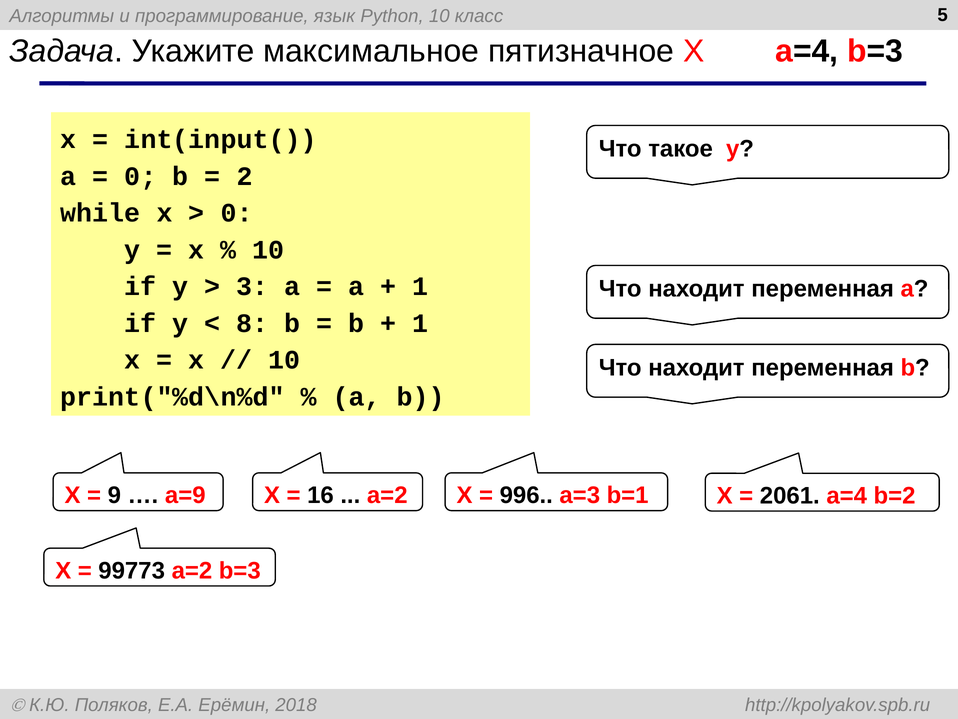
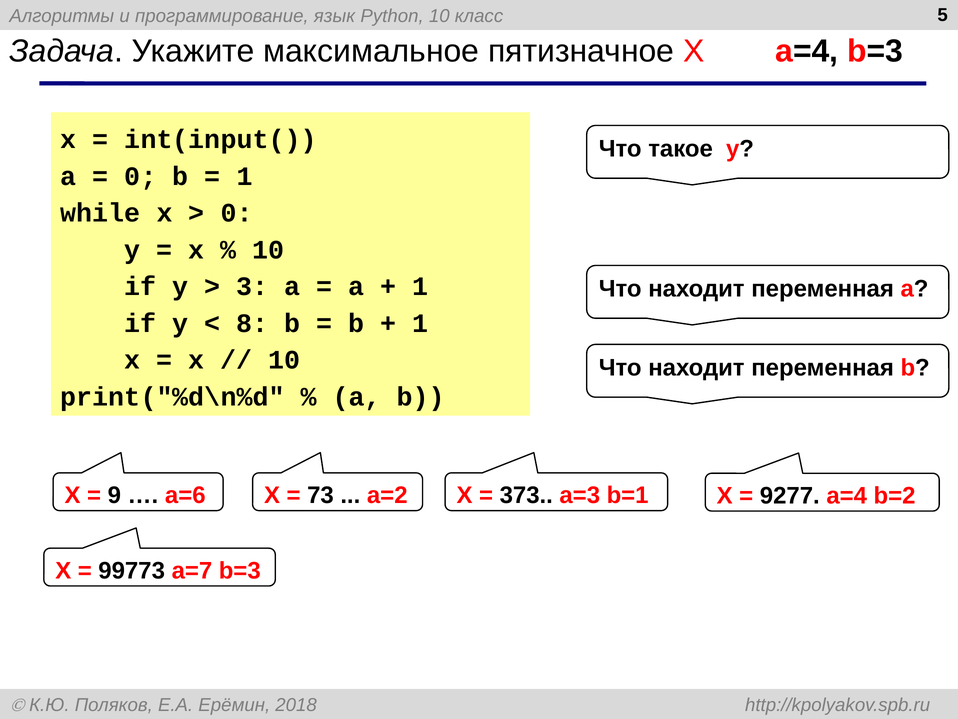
2 at (245, 176): 2 -> 1
a=9: a=9 -> a=6
16: 16 -> 73
996: 996 -> 373
2061: 2061 -> 9277
99773 a=2: a=2 -> a=7
